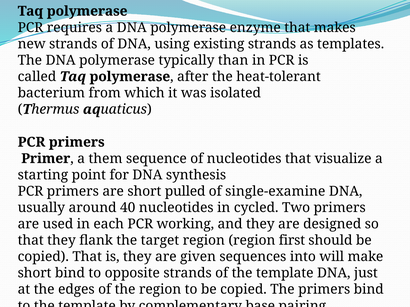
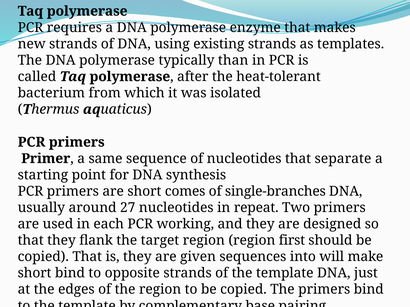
them: them -> same
visualize: visualize -> separate
pulled: pulled -> comes
single-examine: single-examine -> single-branches
40: 40 -> 27
cycled: cycled -> repeat
